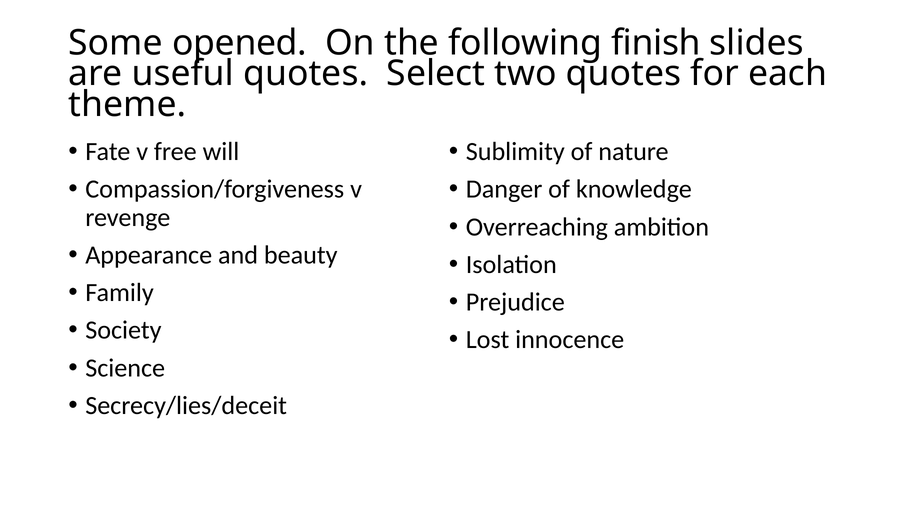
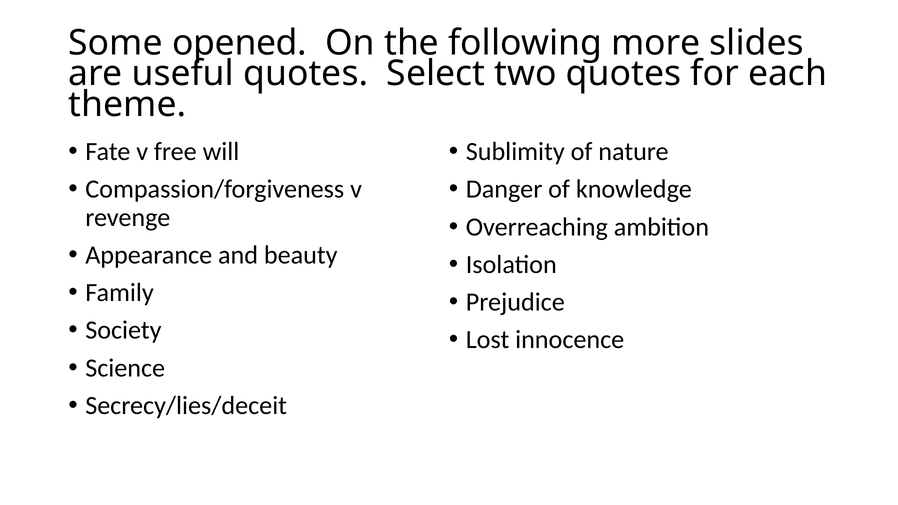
finish: finish -> more
